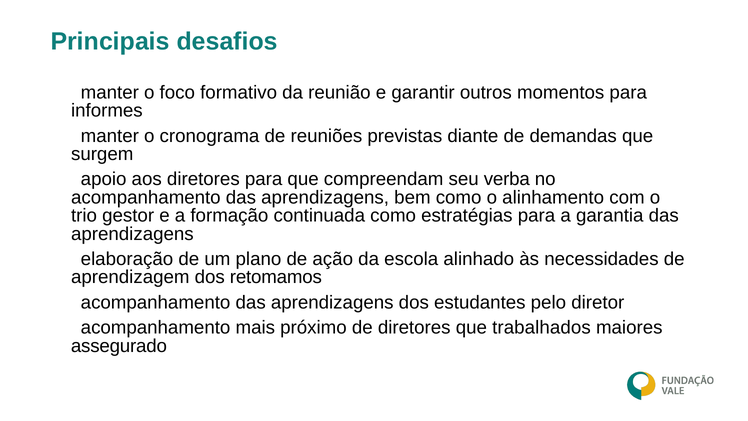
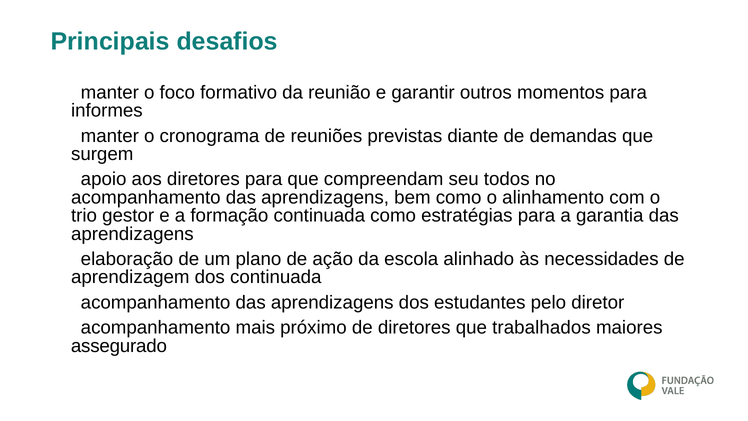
verba: verba -> todos
dos retomamos: retomamos -> continuada
